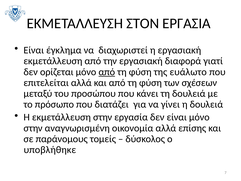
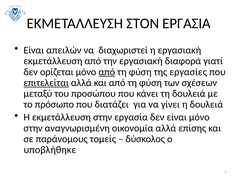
έγκλημα: έγκλημα -> απειλών
ευάλωτο: ευάλωτο -> εργασίες
επιτελείται underline: none -> present
